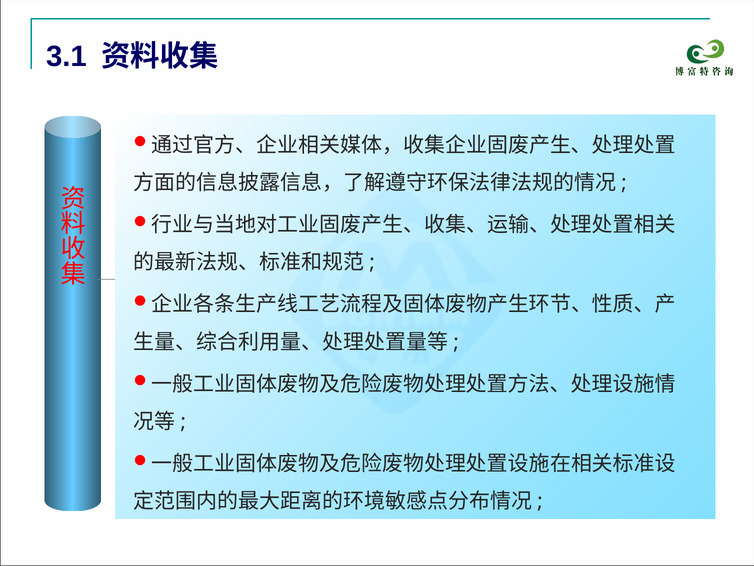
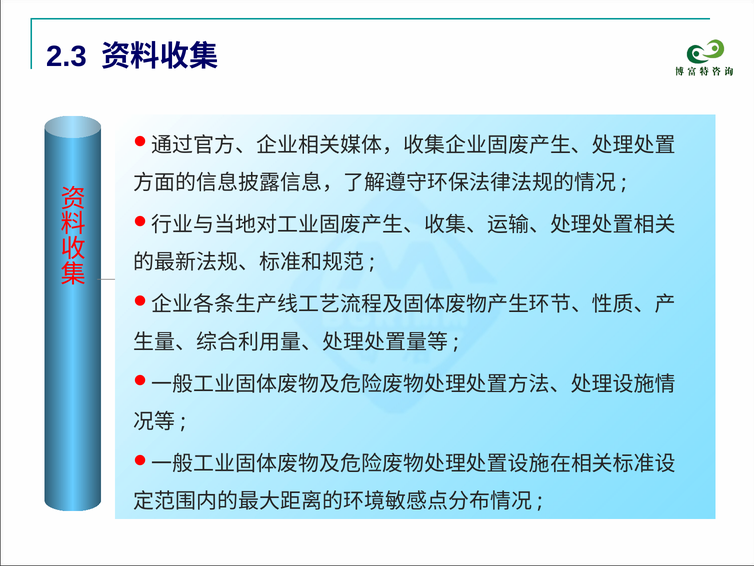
3.1: 3.1 -> 2.3
